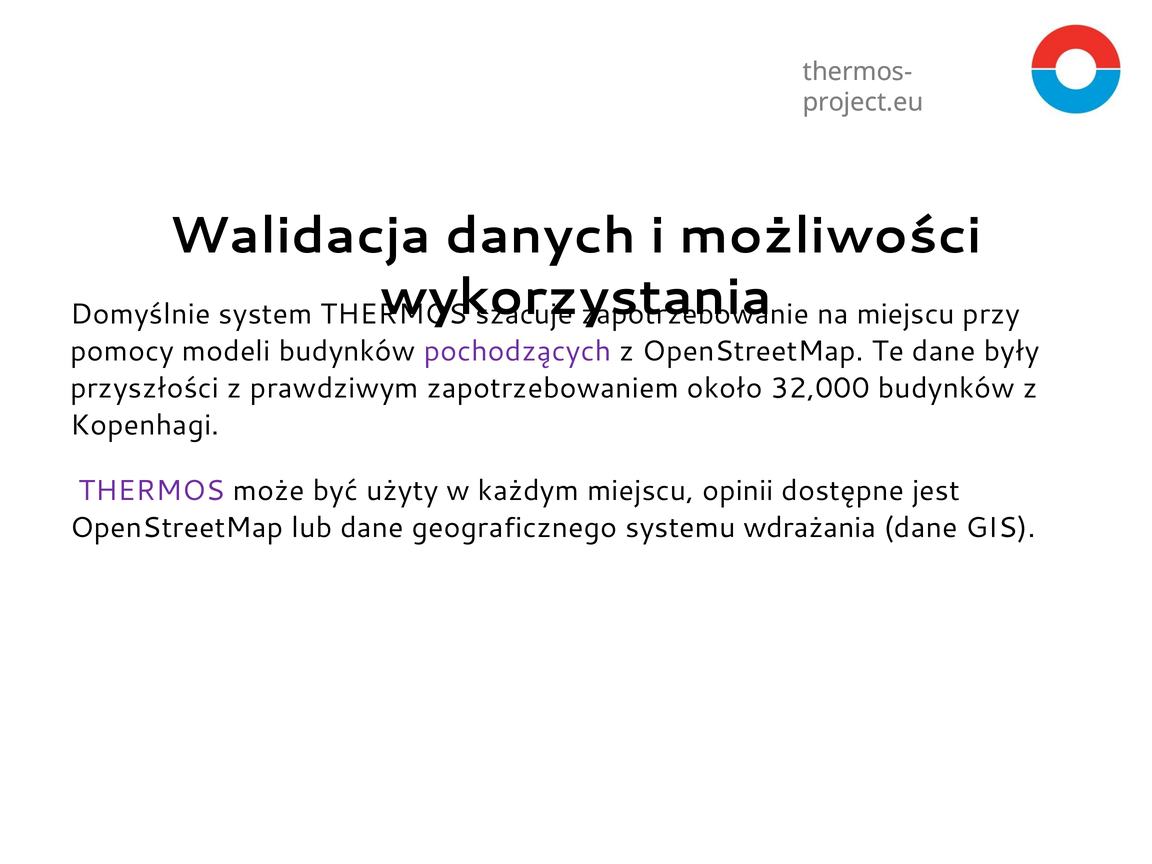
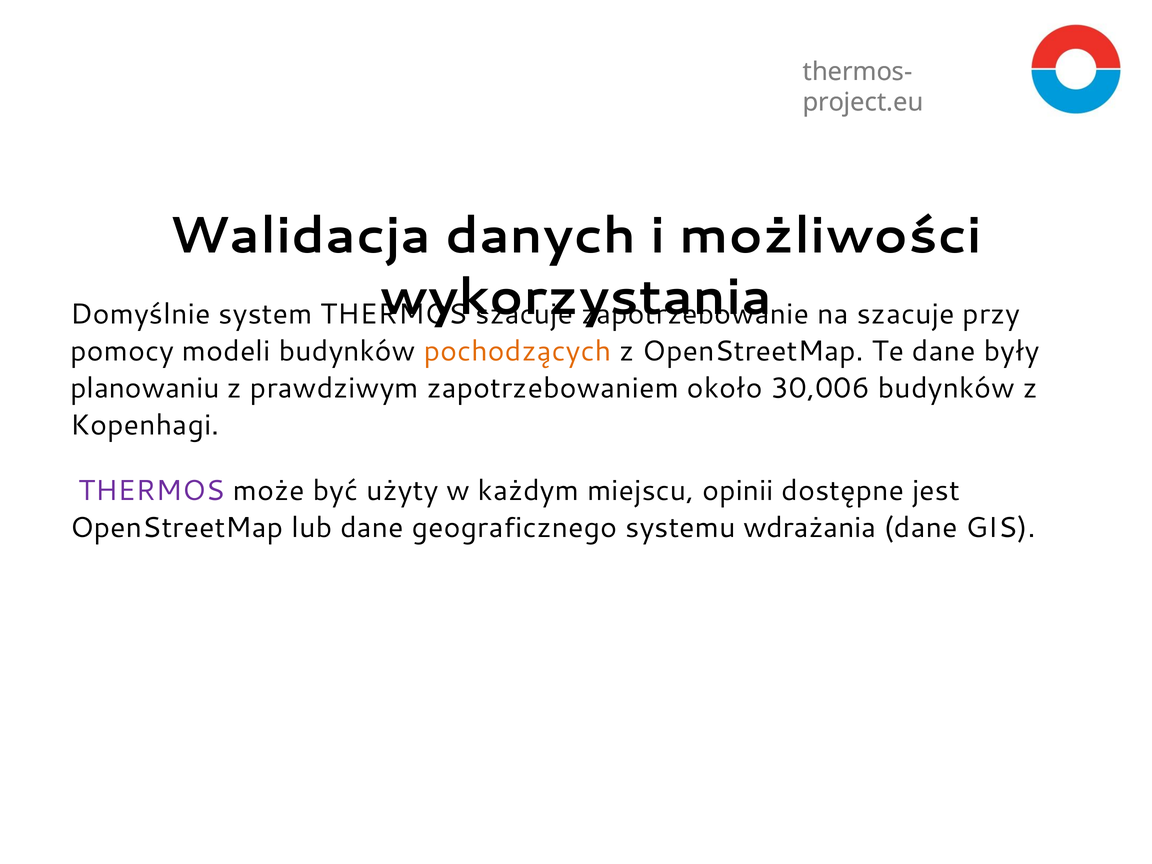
na miejscu: miejscu -> szacuje
pochodzących colour: purple -> orange
przyszłości: przyszłości -> planowaniu
32,000: 32,000 -> 30,006
